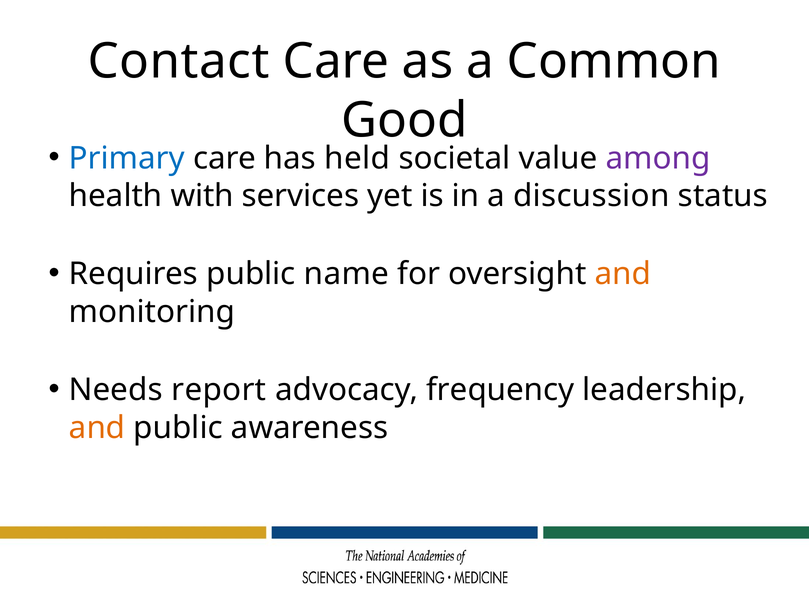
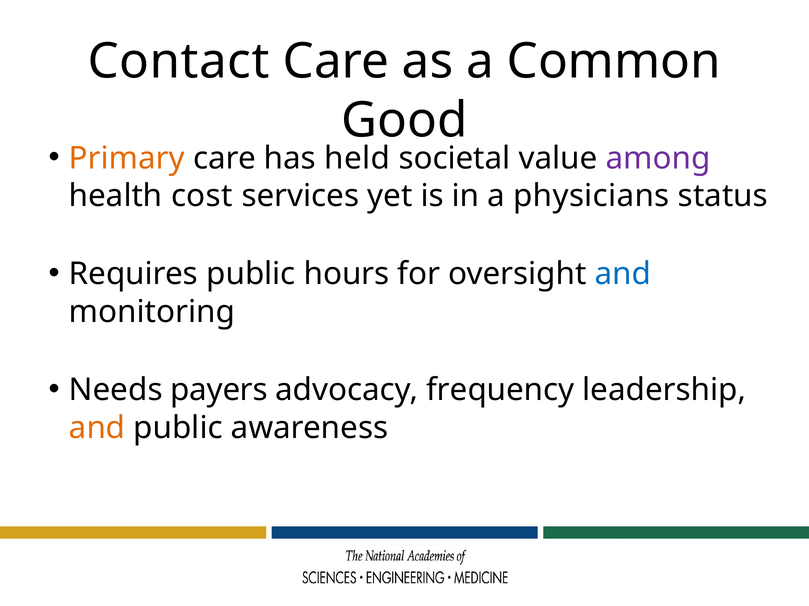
Primary colour: blue -> orange
with: with -> cost
discussion: discussion -> physicians
name: name -> hours
and at (623, 274) colour: orange -> blue
report: report -> payers
